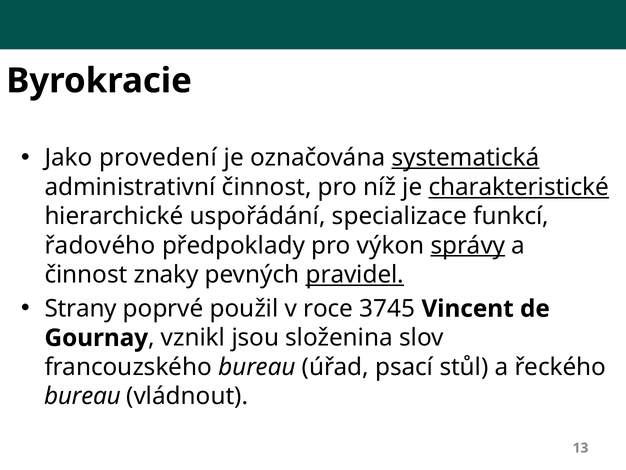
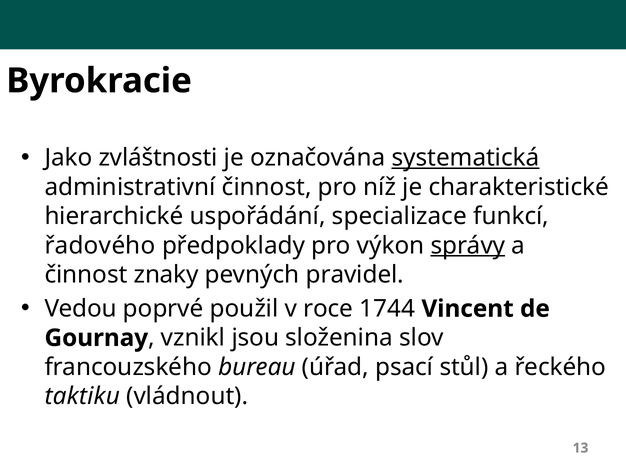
provedení: provedení -> zvláštnosti
charakteristické underline: present -> none
pravidel underline: present -> none
Strany: Strany -> Vedou
3745: 3745 -> 1744
bureau at (82, 396): bureau -> taktiku
